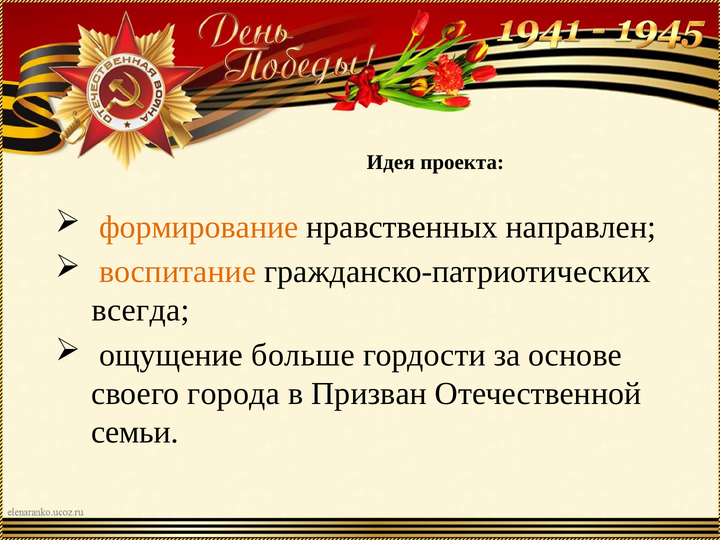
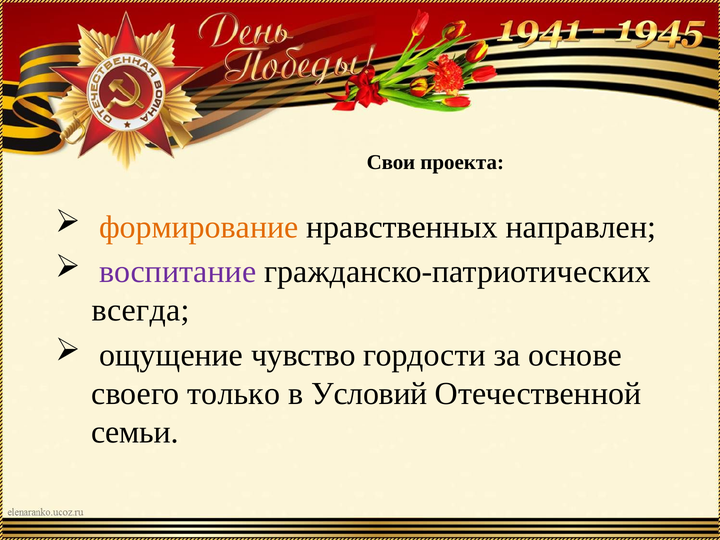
Идея: Идея -> Свои
воспитание colour: orange -> purple
больше: больше -> чувство
города: города -> только
Призван: Призван -> Условий
